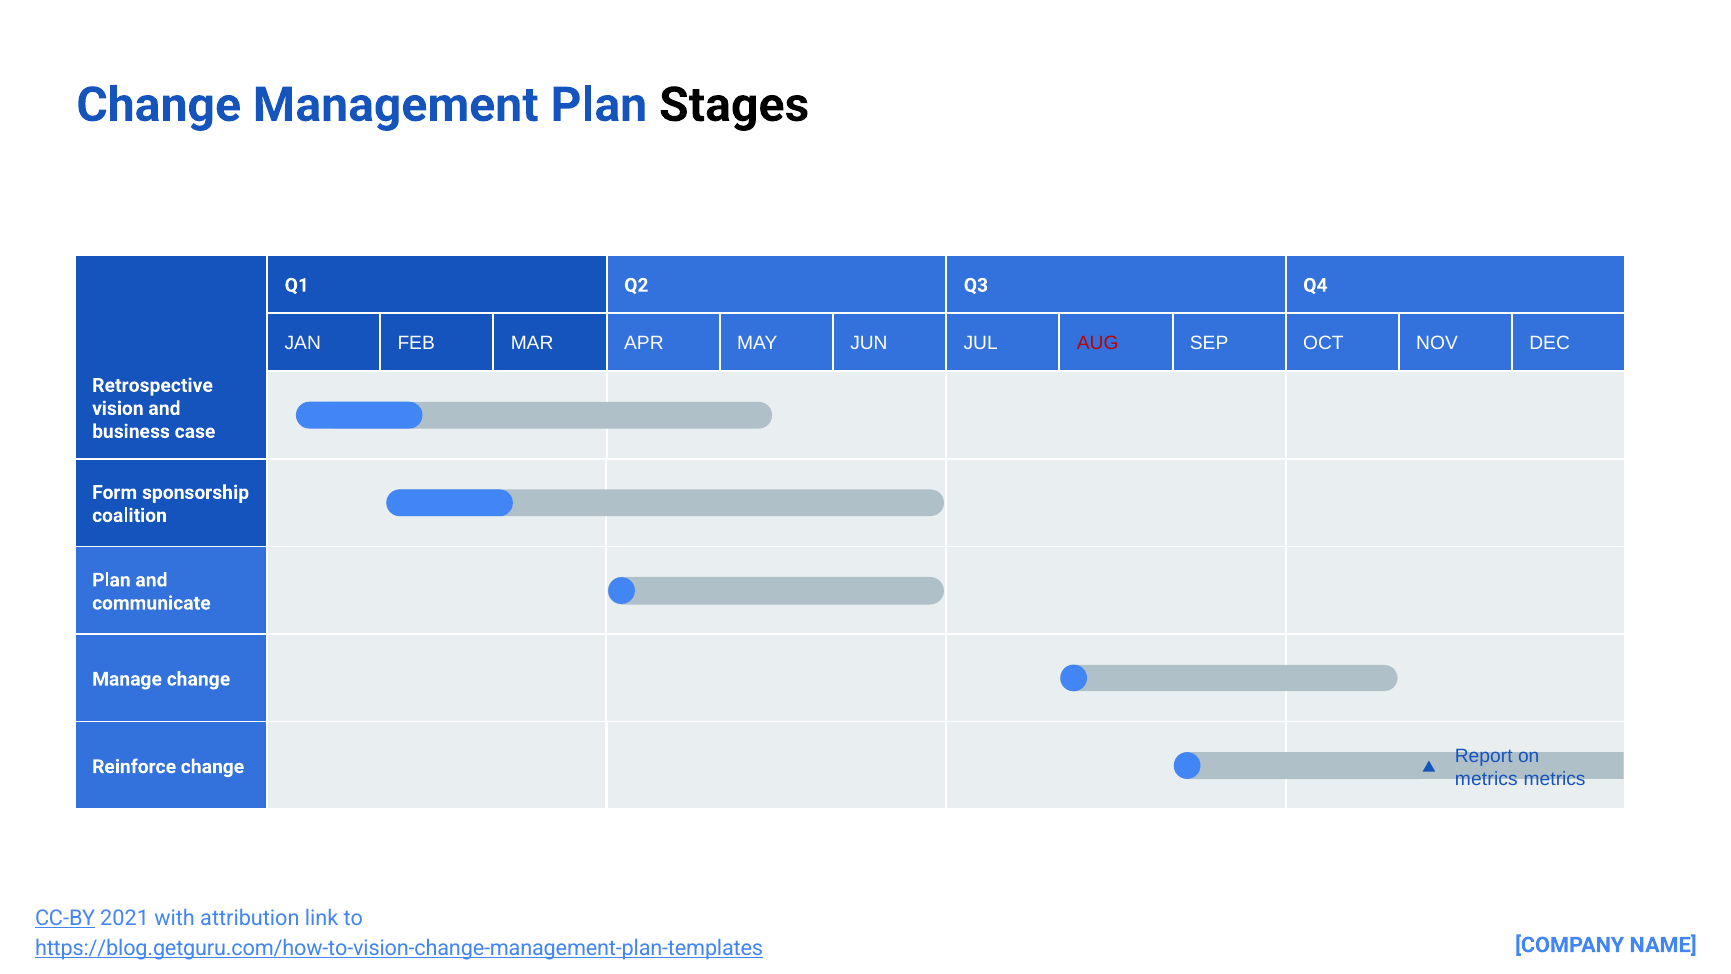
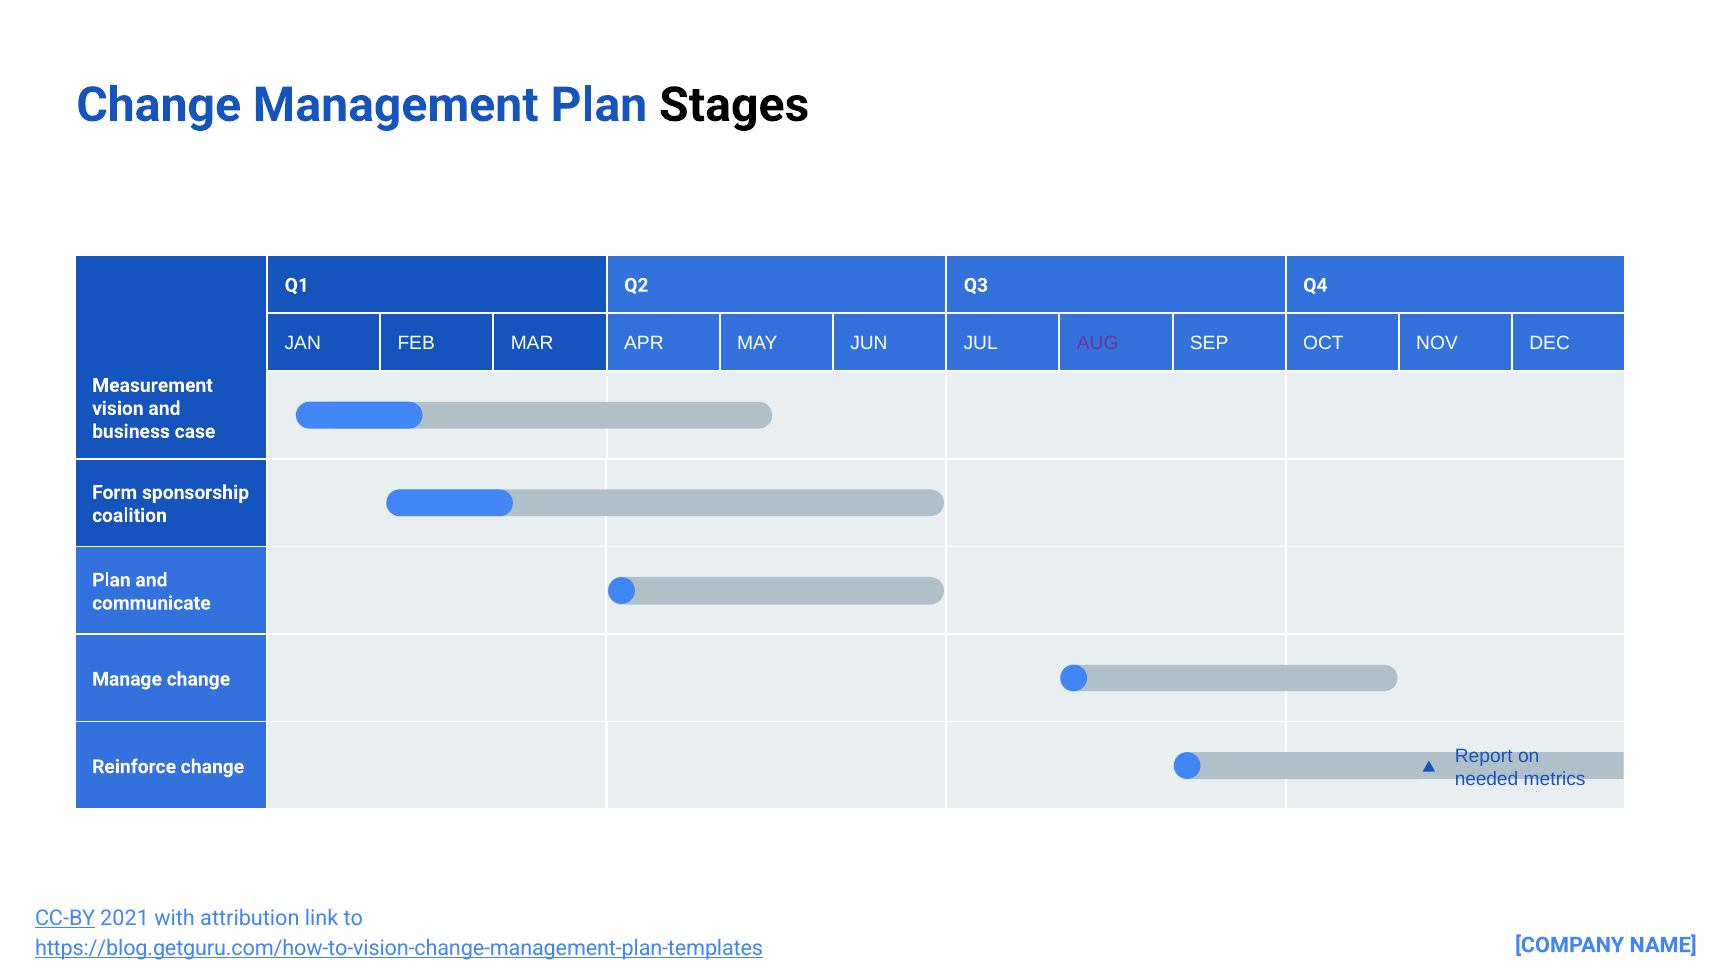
AUG colour: red -> purple
Retrospective: Retrospective -> Measurement
metrics at (1486, 779): metrics -> needed
